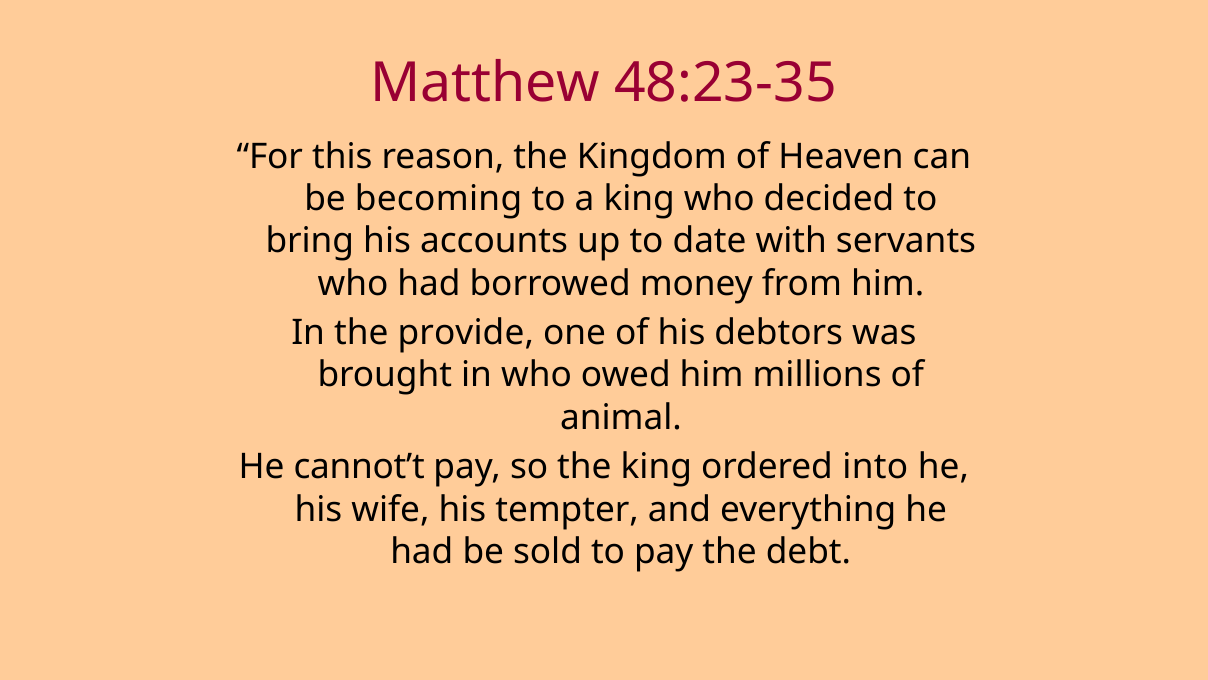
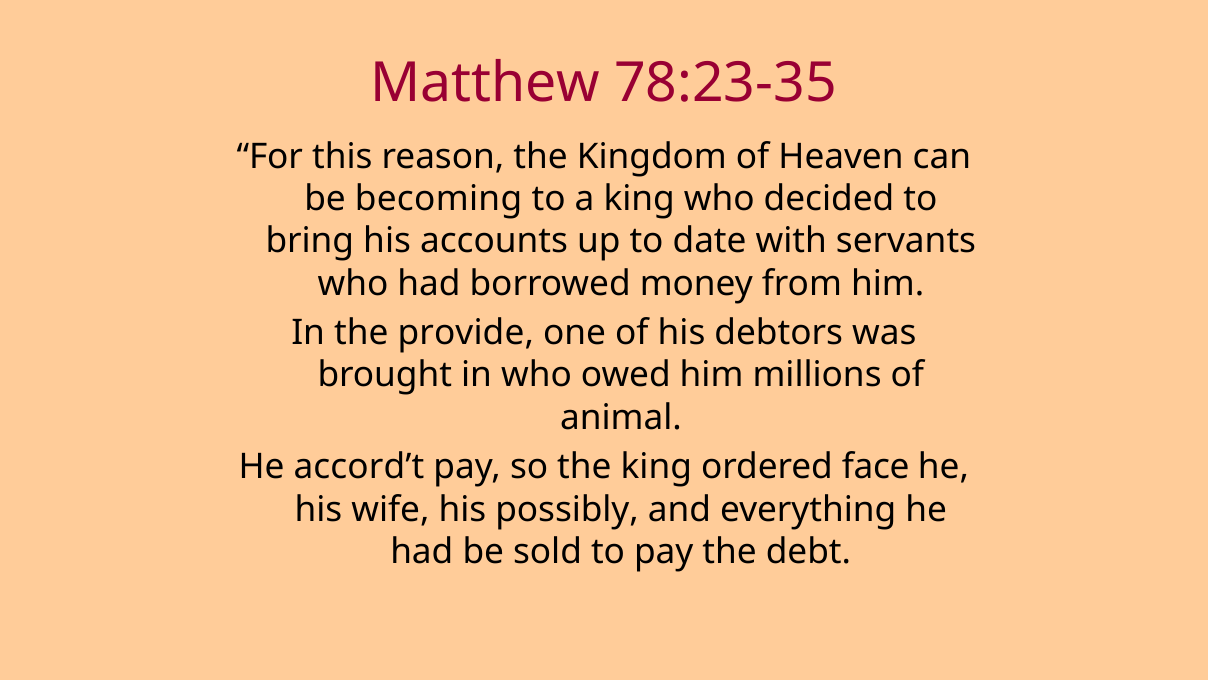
48:23-35: 48:23-35 -> 78:23-35
cannot’t: cannot’t -> accord’t
into: into -> face
tempter: tempter -> possibly
